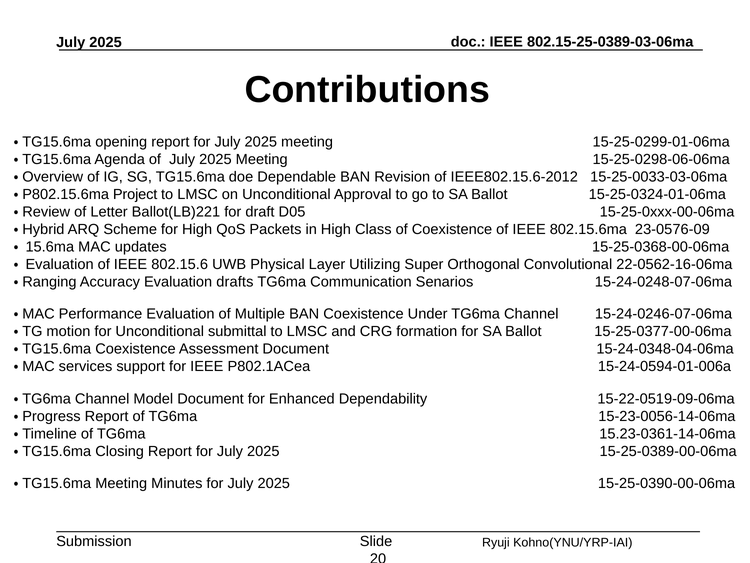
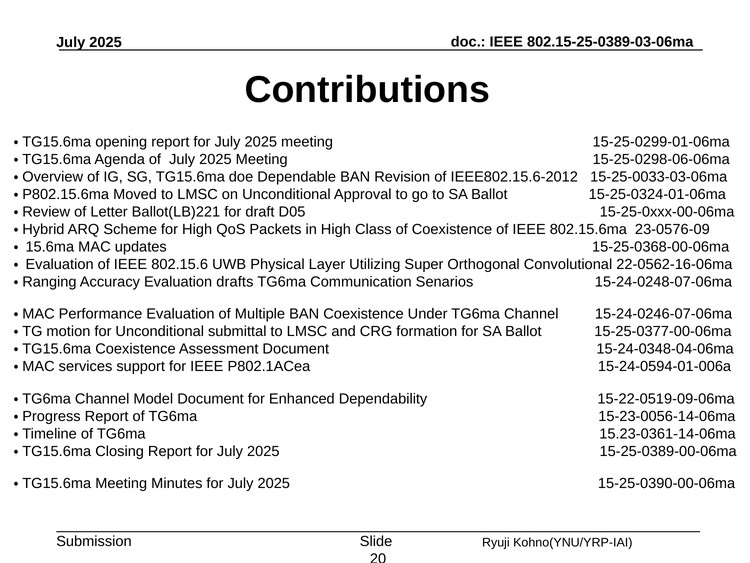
Project: Project -> Moved
